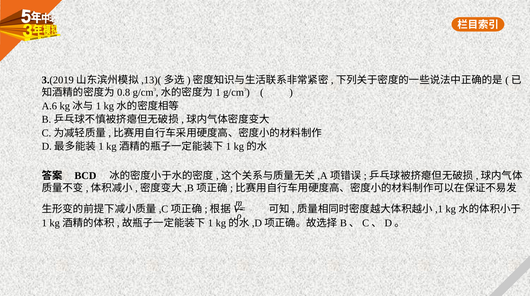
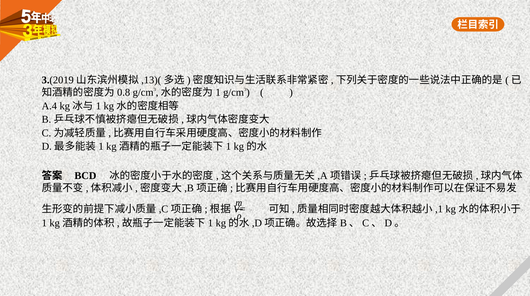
A.6: A.6 -> A.4
